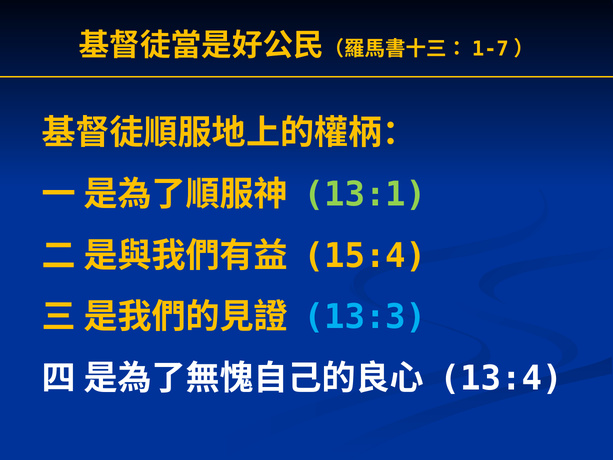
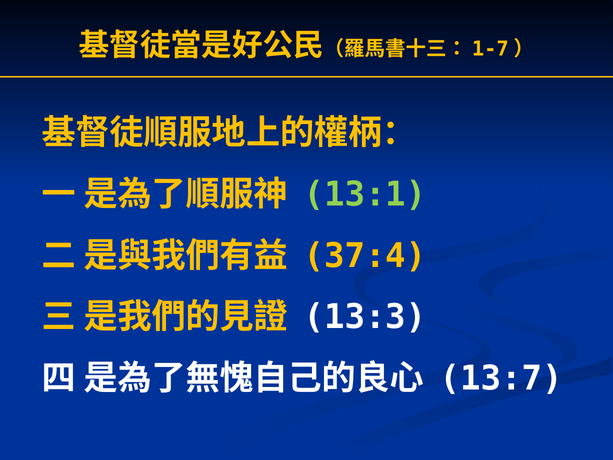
15:4: 15:4 -> 37:4
13:3 colour: light blue -> white
13:4: 13:4 -> 13:7
